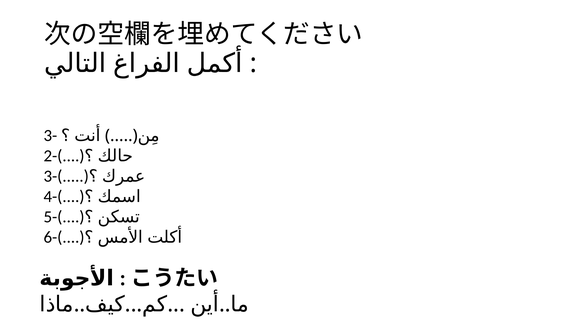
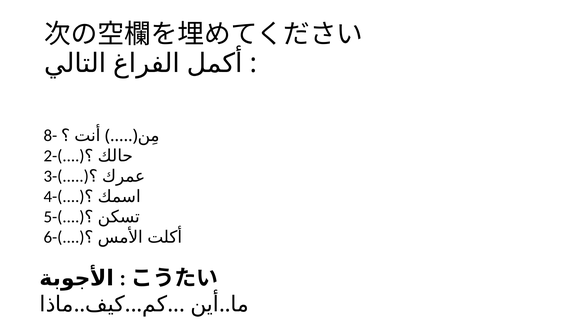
3-: 3- -> 8-
